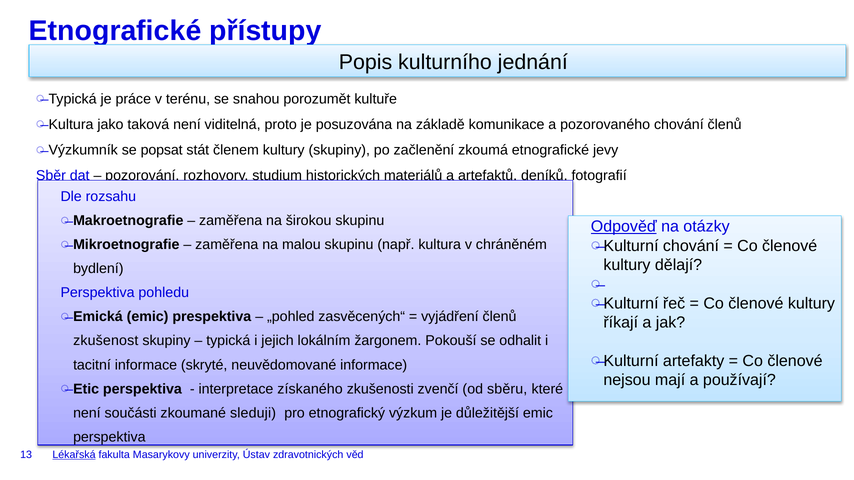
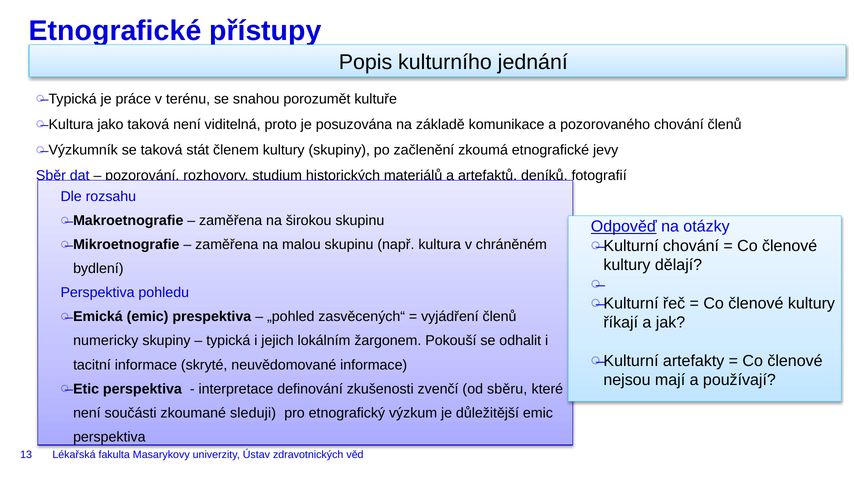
se popsat: popsat -> taková
zkušenost: zkušenost -> numericky
získaného: získaného -> definování
Lékařská underline: present -> none
